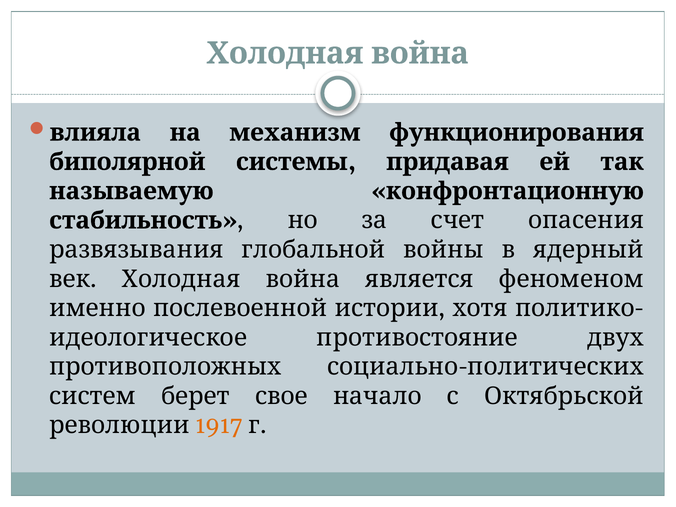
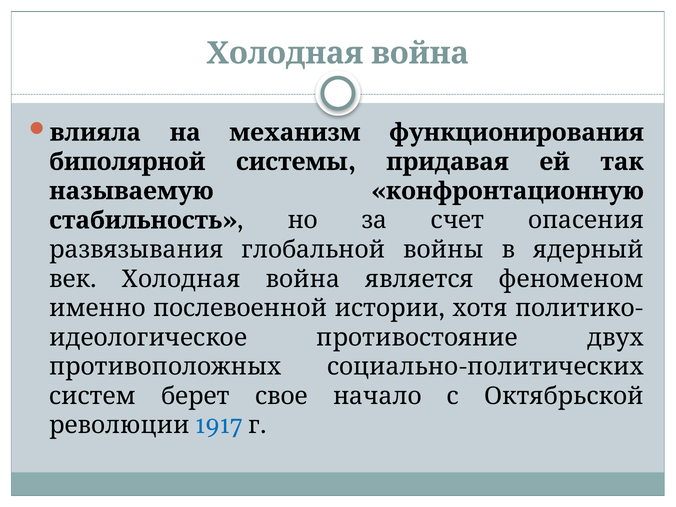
1917 colour: orange -> blue
